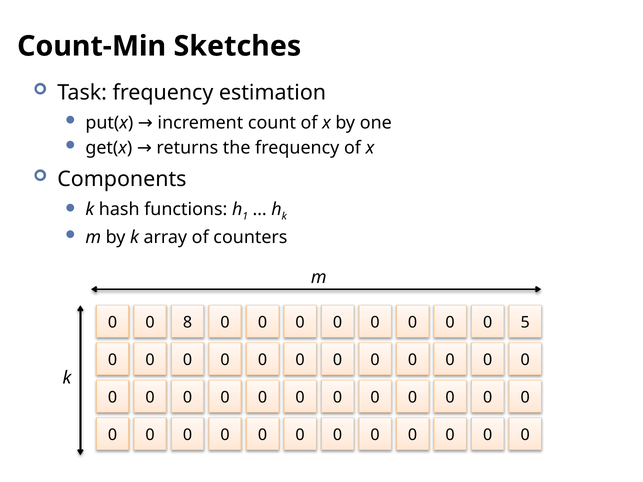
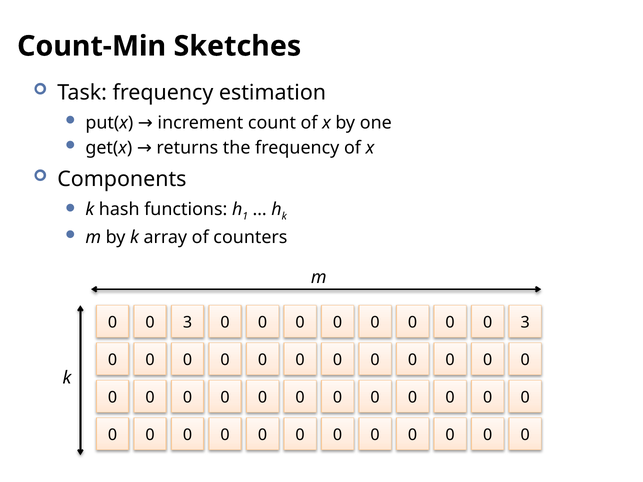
8 at (188, 323): 8 -> 3
0 0 0 5: 5 -> 3
